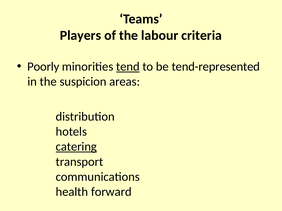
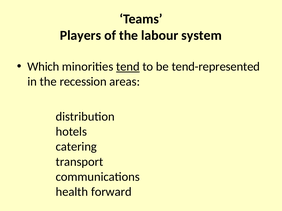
criteria: criteria -> system
Poorly: Poorly -> Which
suspicion: suspicion -> recession
catering underline: present -> none
